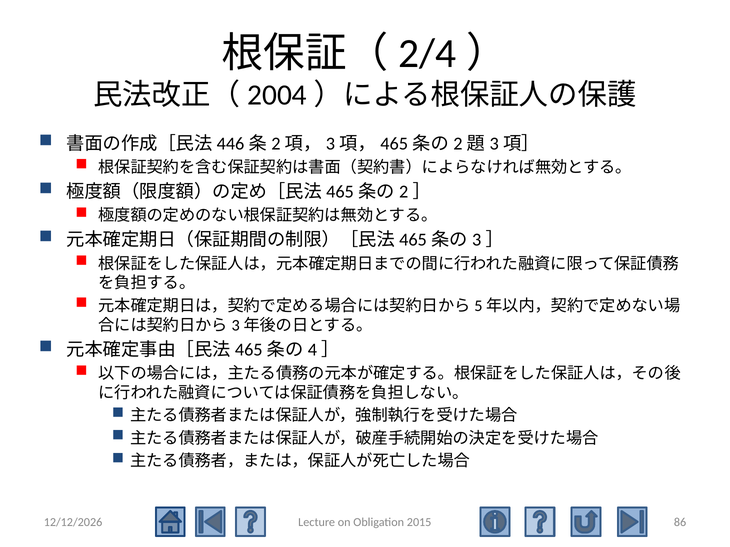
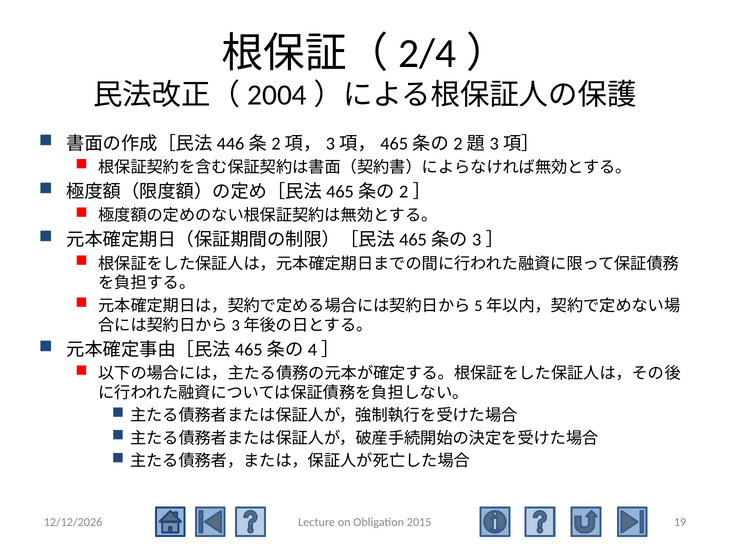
86: 86 -> 19
